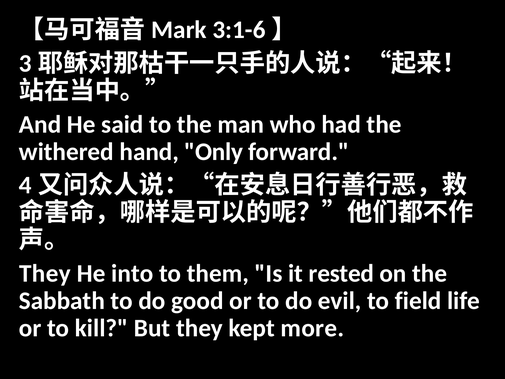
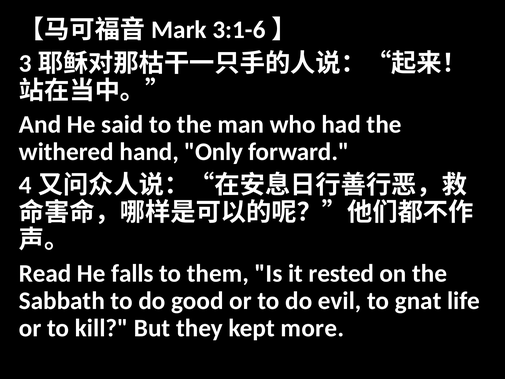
They at (45, 273): They -> Read
into: into -> falls
field: field -> gnat
